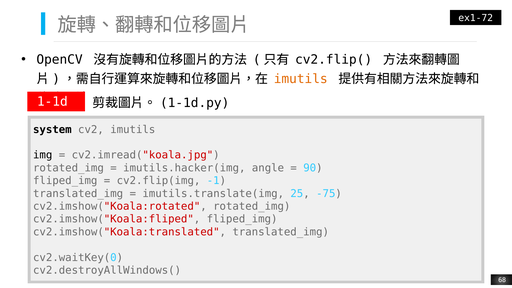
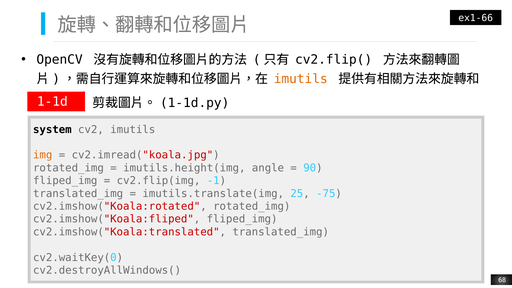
ex1-72: ex1-72 -> ex1-66
img colour: black -> orange
imutils.hacker(img: imutils.hacker(img -> imutils.height(img
